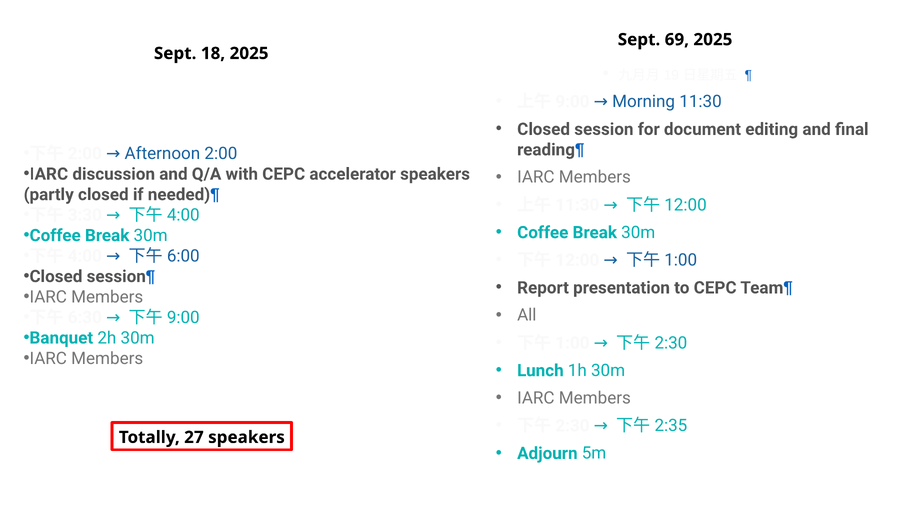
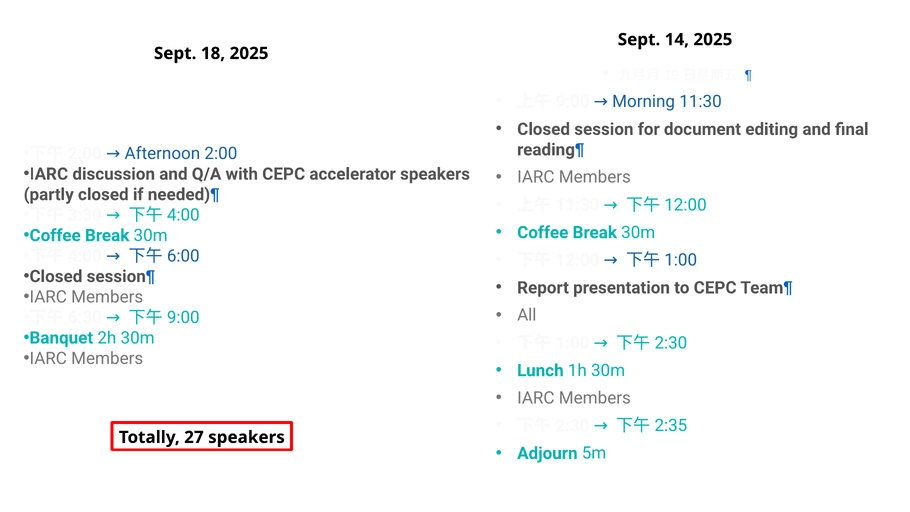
69: 69 -> 14
